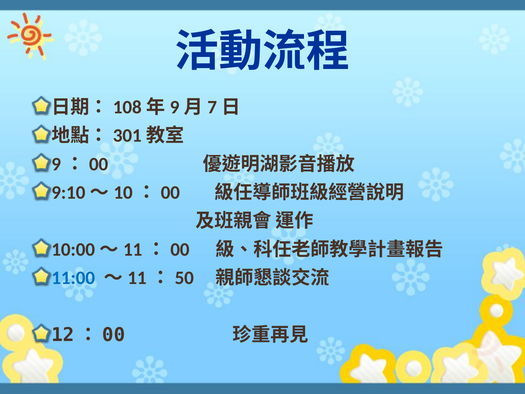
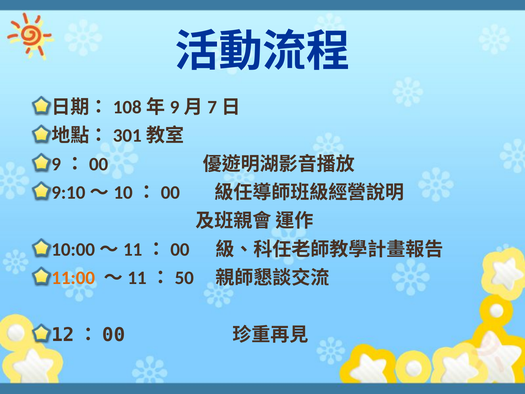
11:00 colour: blue -> orange
